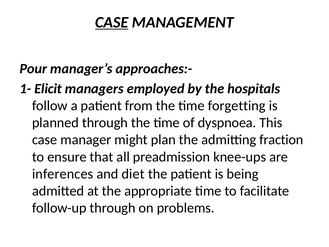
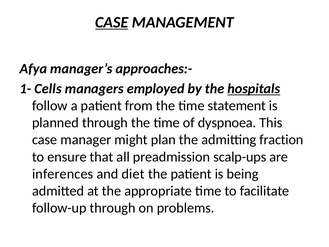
Pour: Pour -> Afya
Elicit: Elicit -> Cells
hospitals underline: none -> present
forgetting: forgetting -> statement
knee-ups: knee-ups -> scalp-ups
